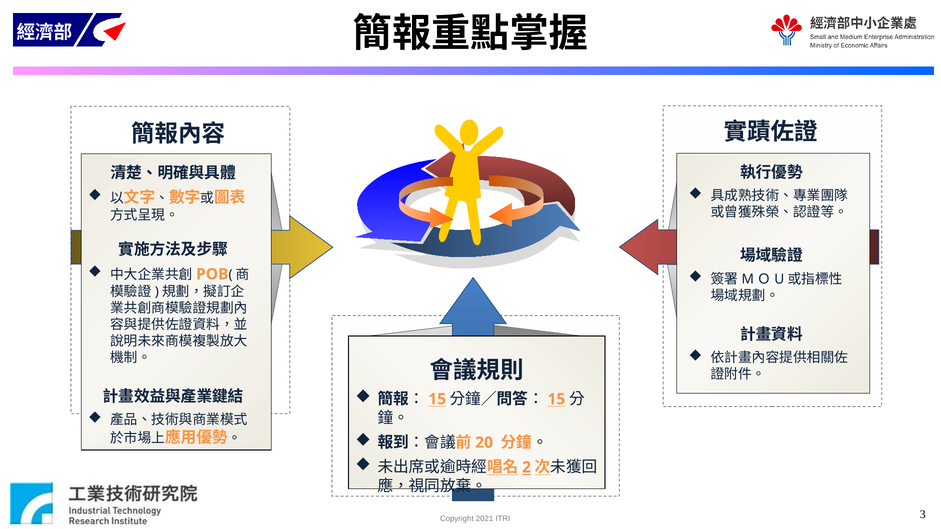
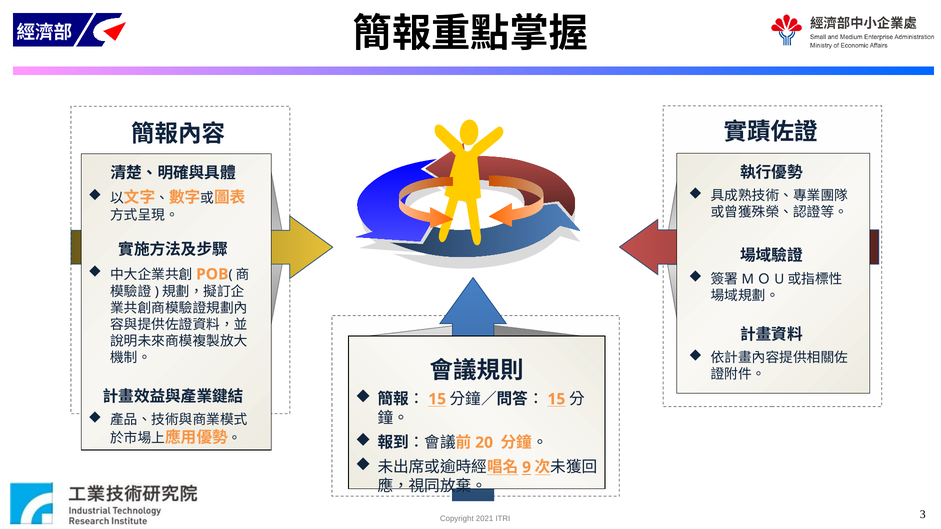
2: 2 -> 9
